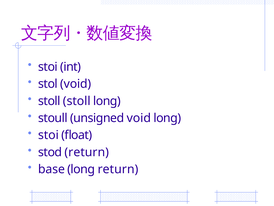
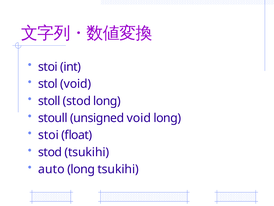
stoll stoll: stoll -> stod
stod return: return -> tsukihi
base: base -> auto
long return: return -> tsukihi
